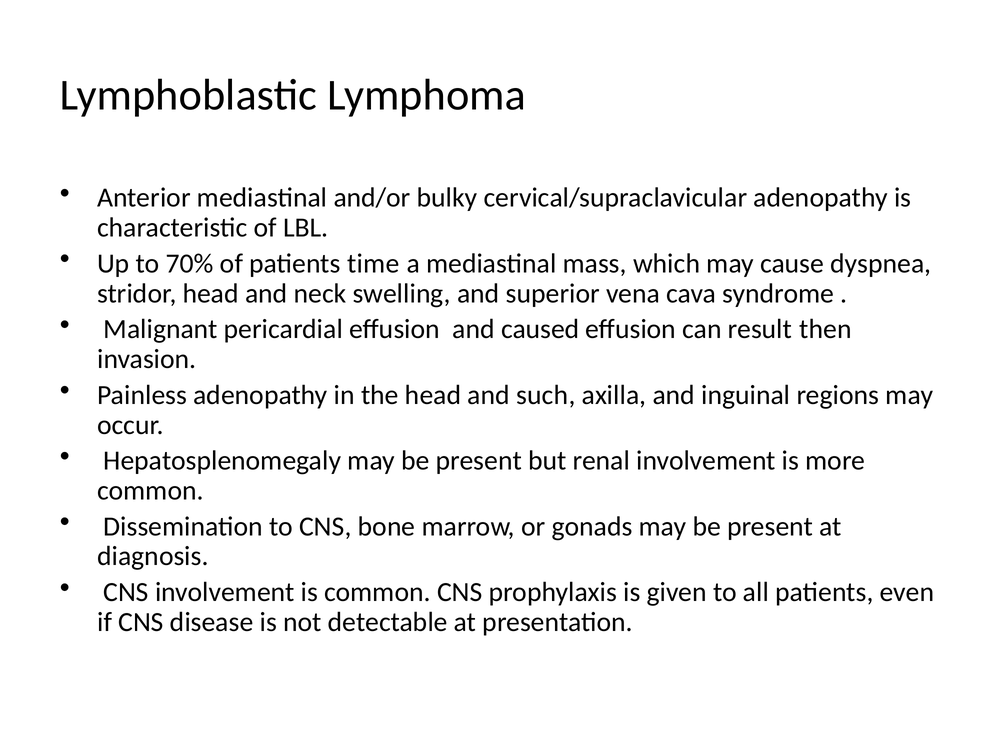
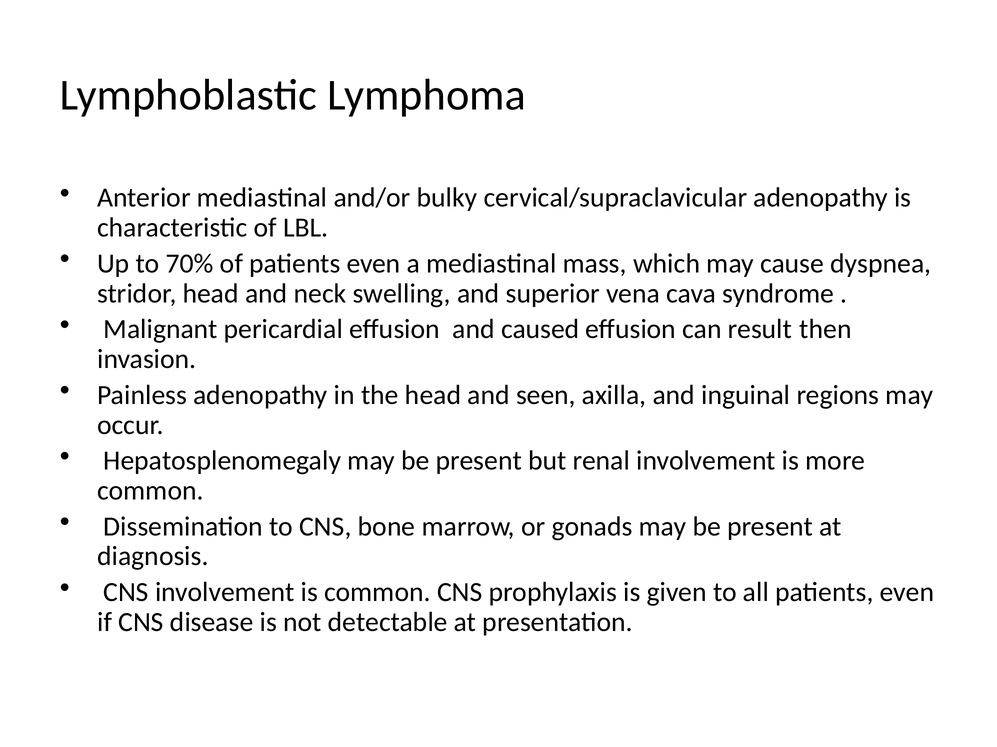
of patients time: time -> even
such: such -> seen
